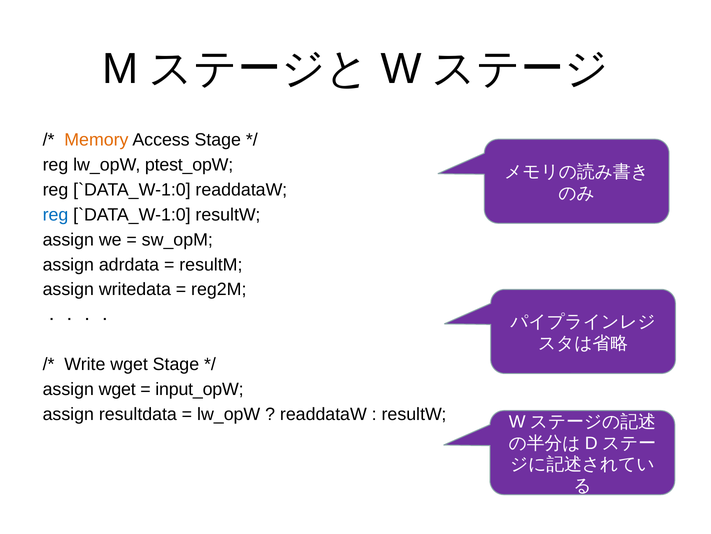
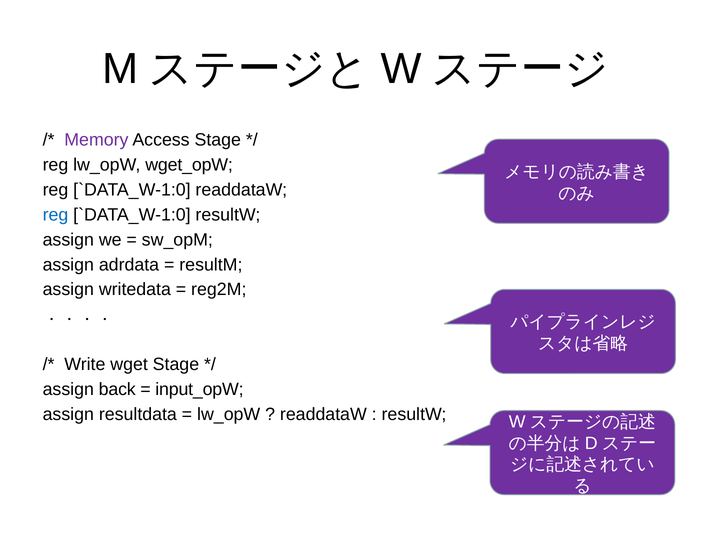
Memory colour: orange -> purple
ptest_opW: ptest_opW -> wget_opW
assign wget: wget -> back
